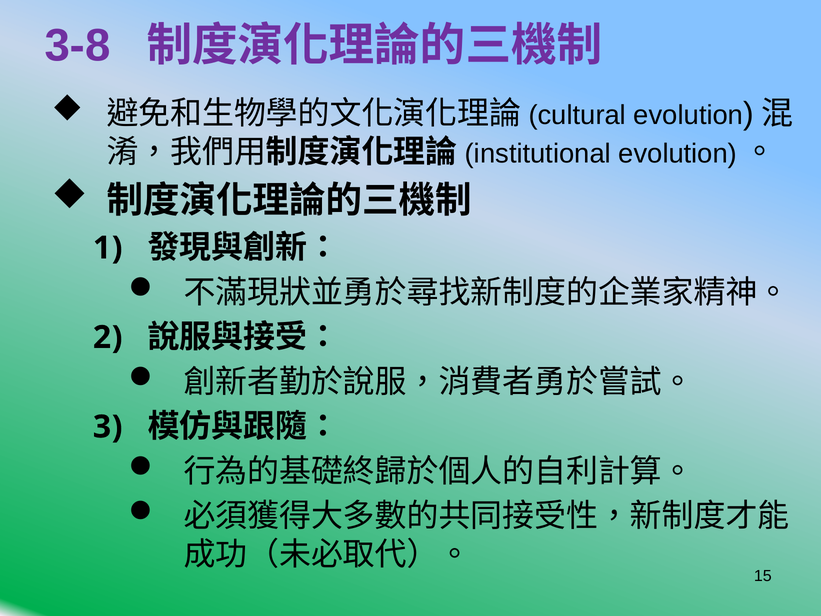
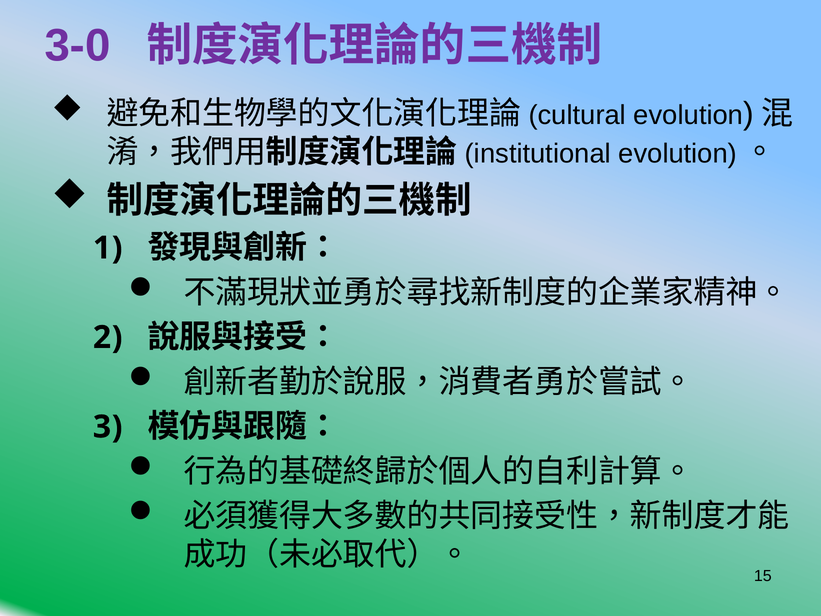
3-8: 3-8 -> 3-0
